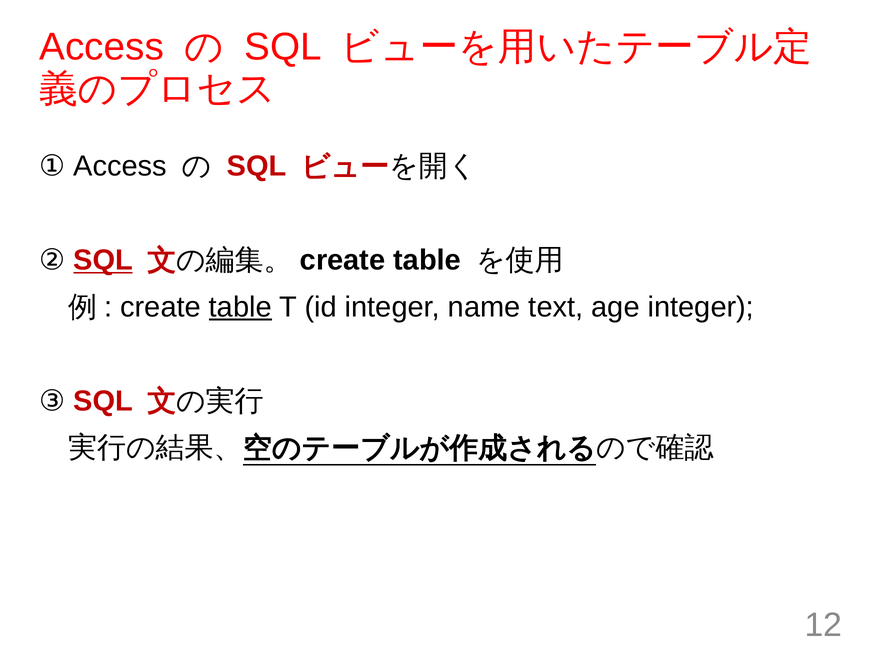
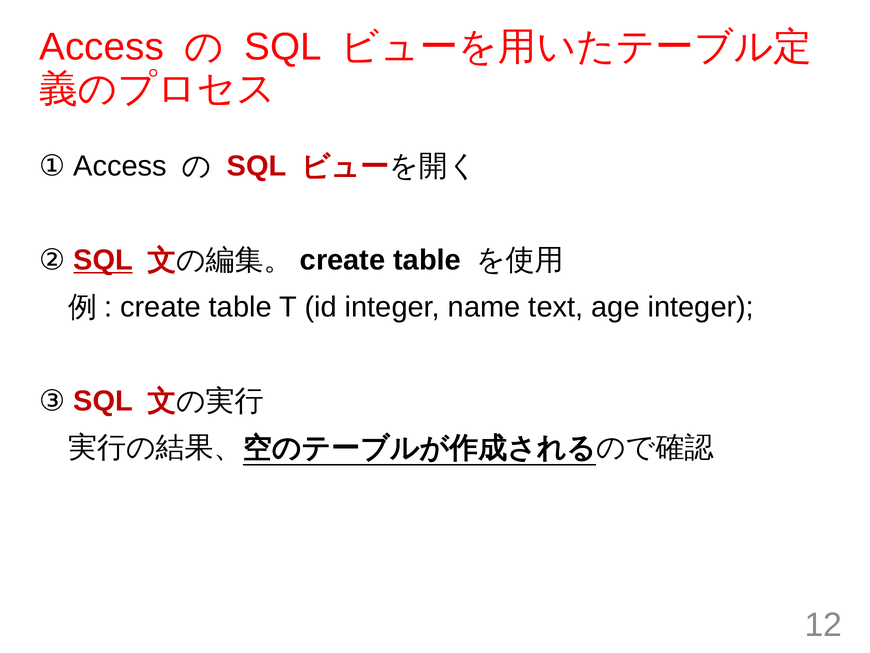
table at (240, 307) underline: present -> none
